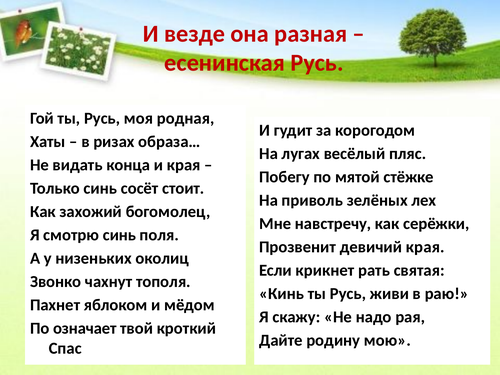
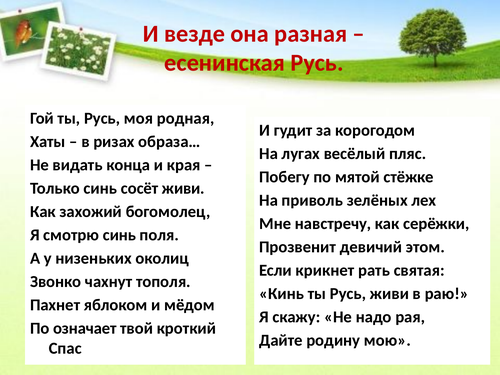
сосёт стоит: стоит -> живи
девичий края: края -> этом
